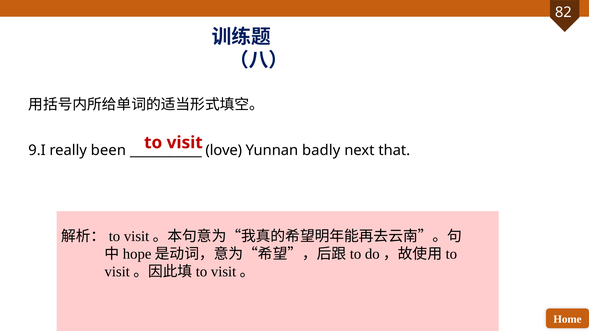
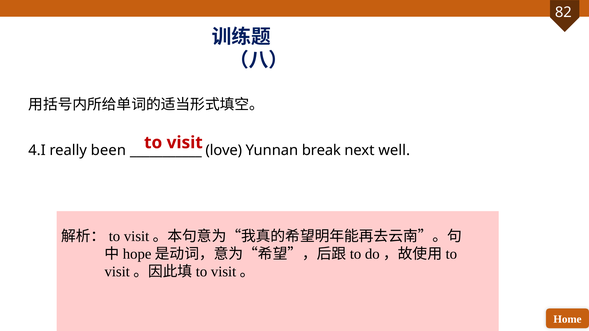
9.I: 9.I -> 4.I
badly: badly -> break
that: that -> well
